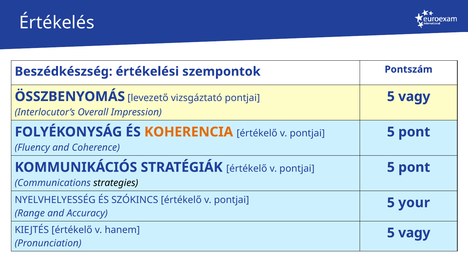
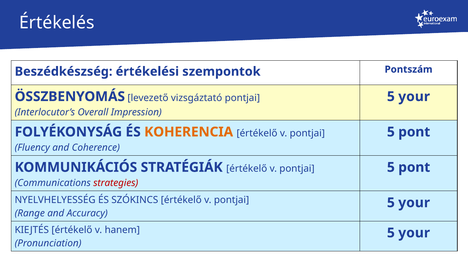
vagy at (414, 97): vagy -> your
strategies colour: black -> red
vagy at (414, 233): vagy -> your
